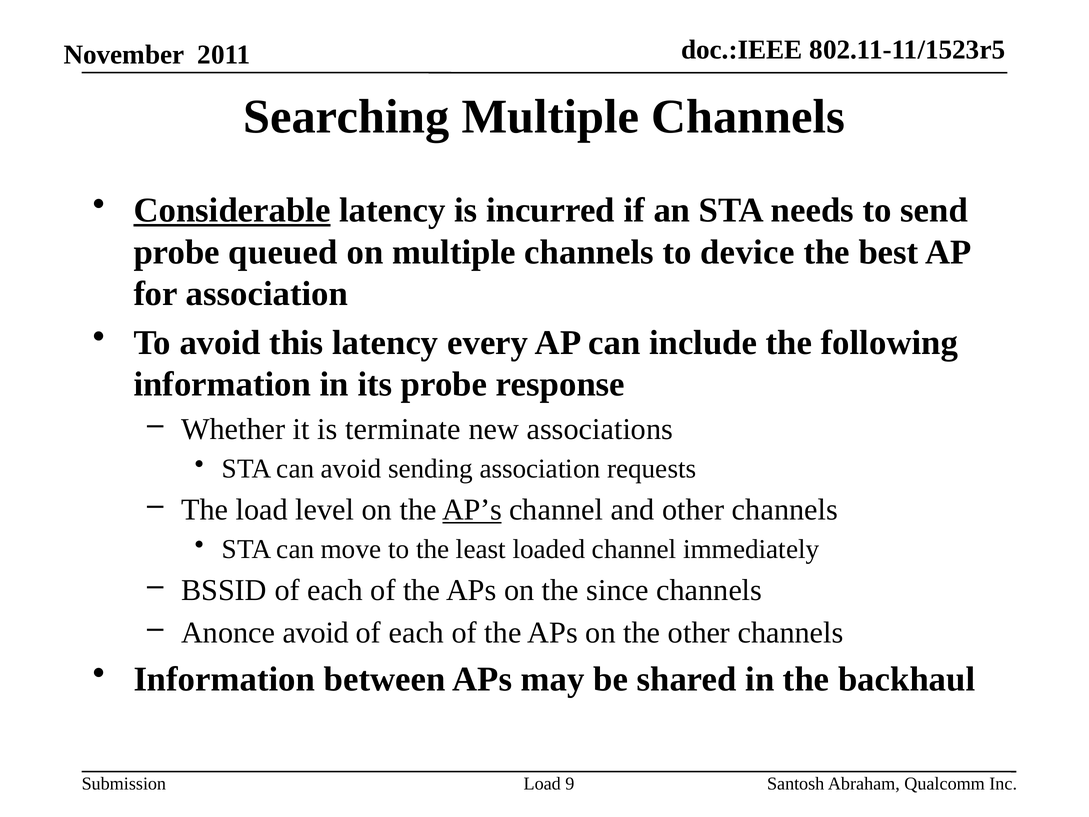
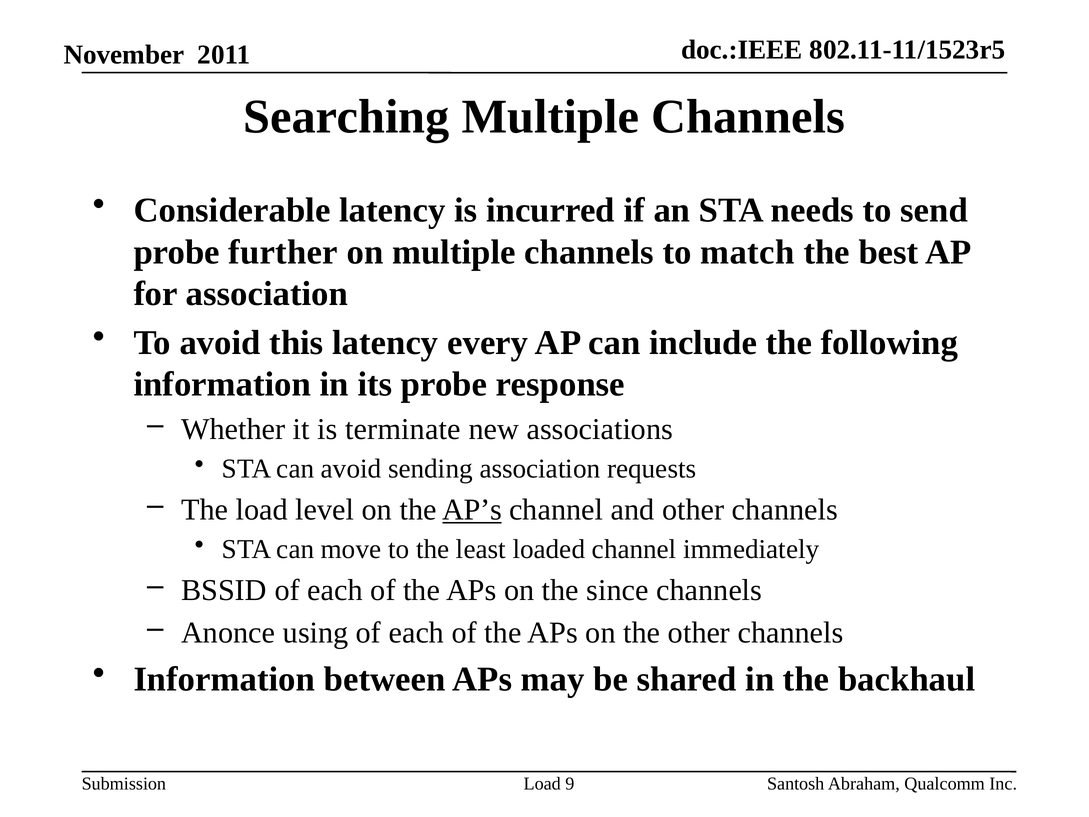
Considerable underline: present -> none
queued: queued -> further
device: device -> match
Anonce avoid: avoid -> using
